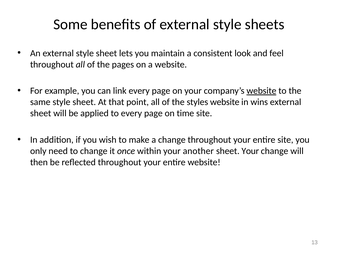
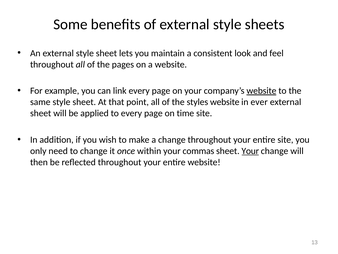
wins: wins -> ever
another: another -> commas
Your at (250, 151) underline: none -> present
